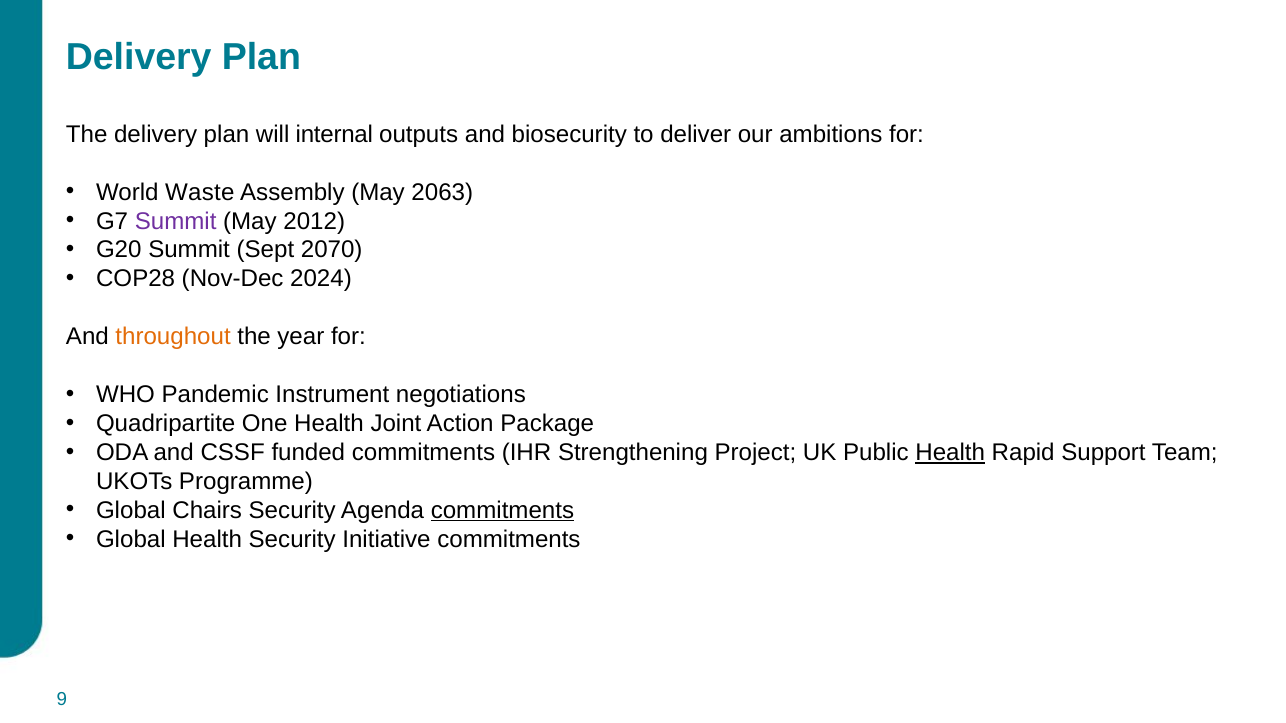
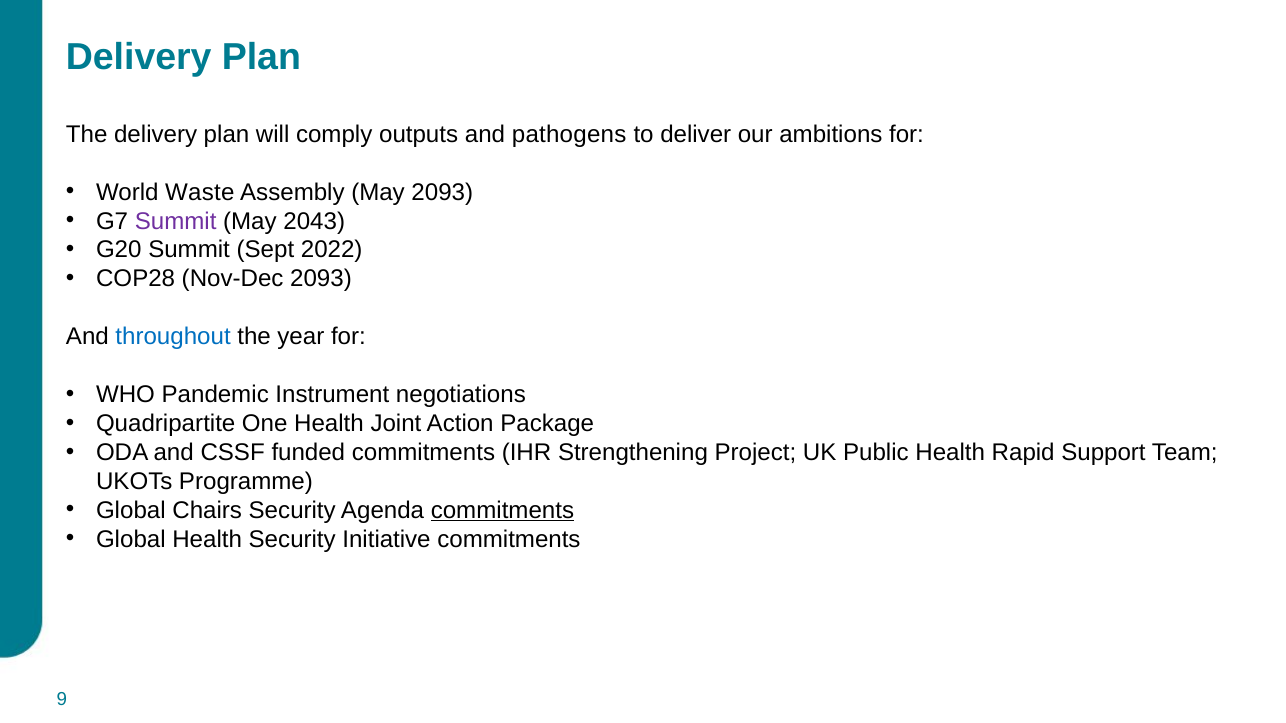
internal: internal -> comply
biosecurity: biosecurity -> pathogens
May 2063: 2063 -> 2093
2012: 2012 -> 2043
2070: 2070 -> 2022
Nov-Dec 2024: 2024 -> 2093
throughout colour: orange -> blue
Health at (950, 453) underline: present -> none
